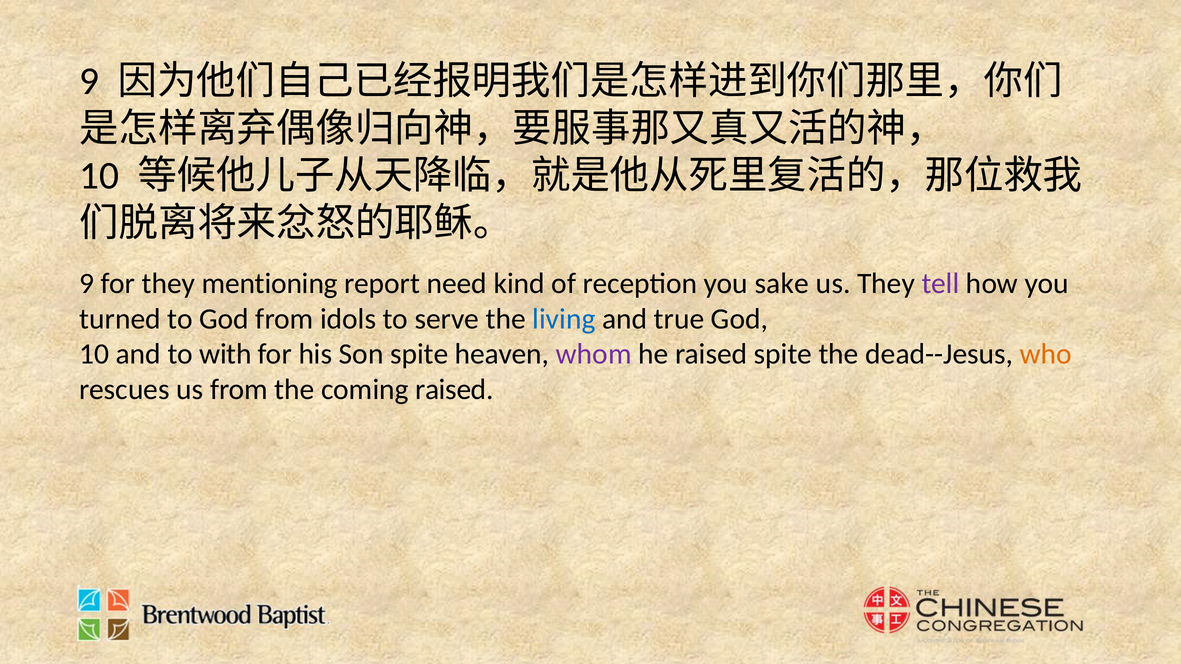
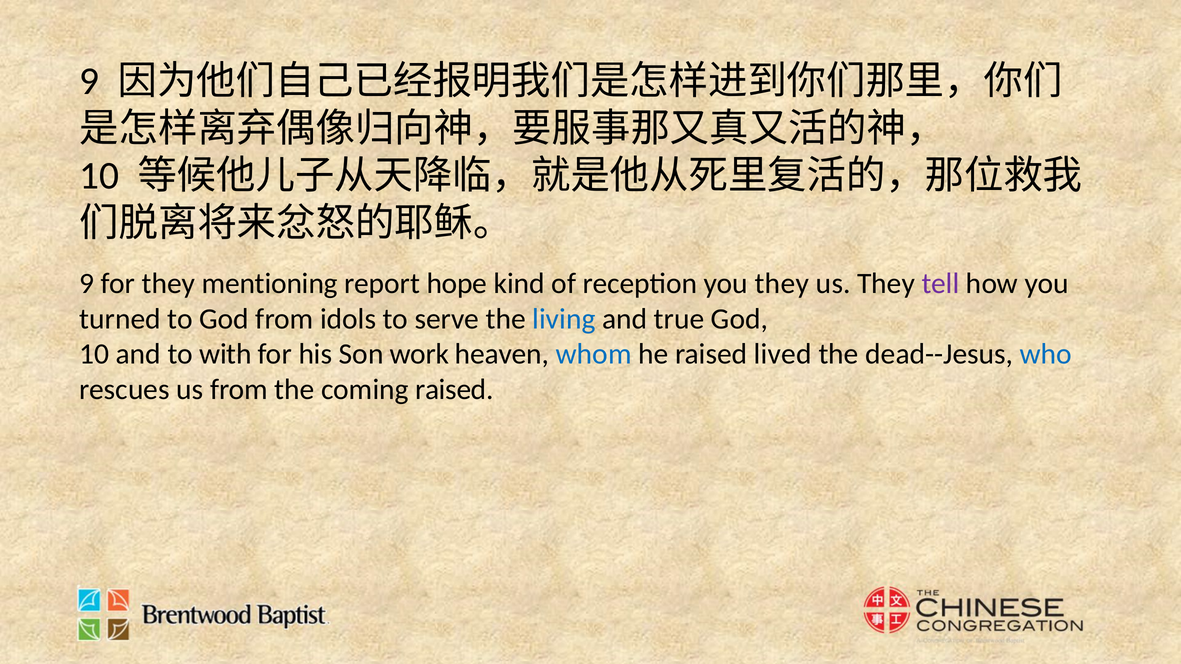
need: need -> hope
you sake: sake -> they
Son spite: spite -> work
whom colour: purple -> blue
raised spite: spite -> lived
who colour: orange -> blue
